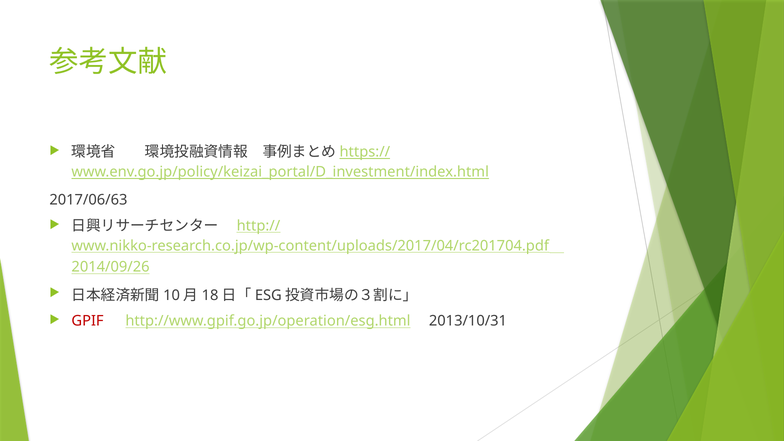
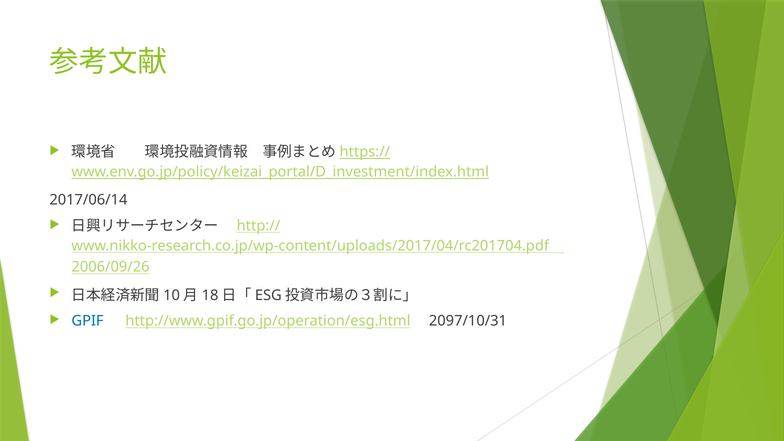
2017/06/63: 2017/06/63 -> 2017/06/14
2014/09/26: 2014/09/26 -> 2006/09/26
GPIF colour: red -> blue
2013/10/31: 2013/10/31 -> 2097/10/31
